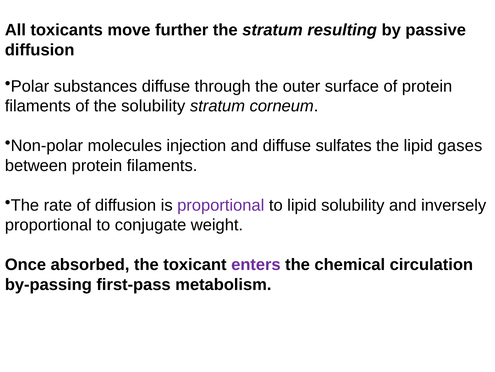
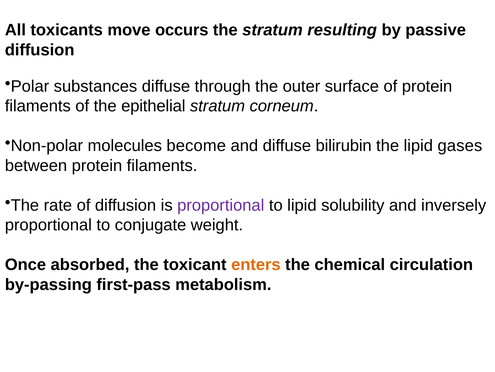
further: further -> occurs
the solubility: solubility -> epithelial
injection: injection -> become
sulfates: sulfates -> bilirubin
enters colour: purple -> orange
